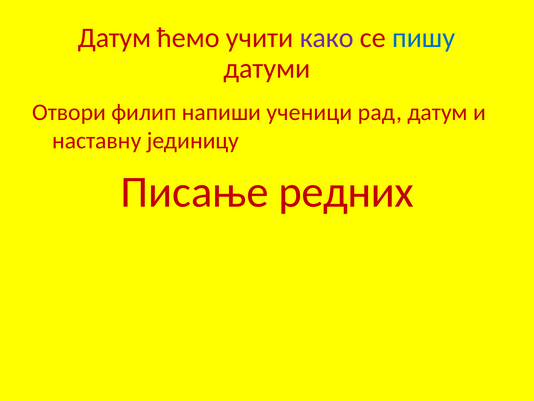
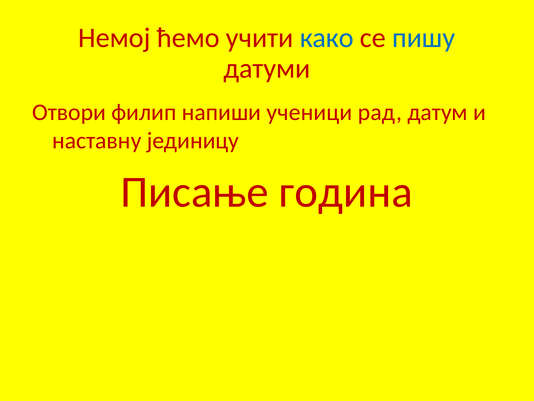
Датум at (115, 38): Датум -> Немој
како colour: purple -> blue
редних: редних -> година
